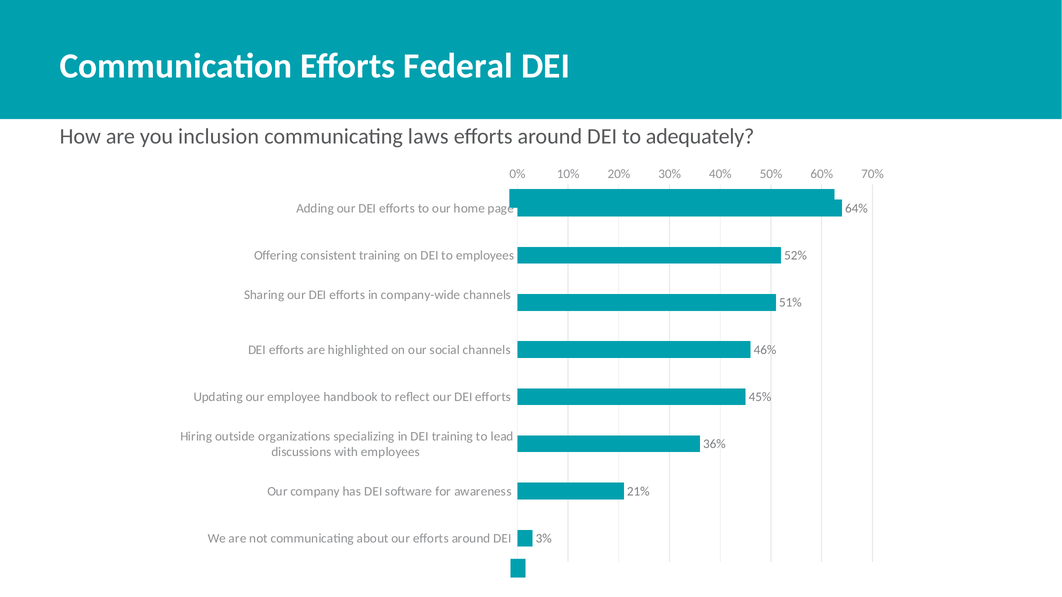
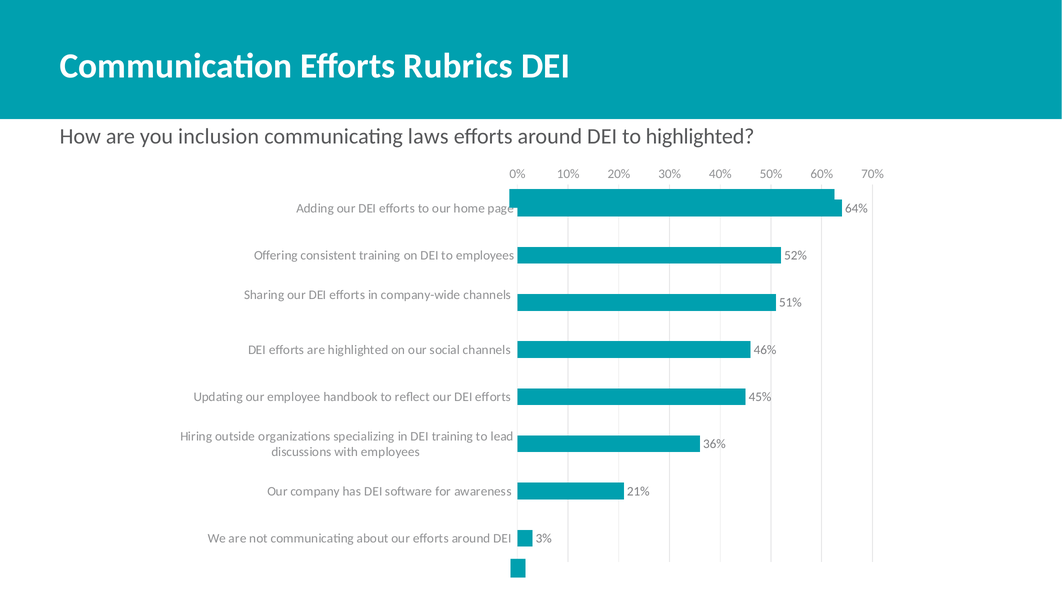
Federal: Federal -> Rubrics
to adequately: adequately -> highlighted
